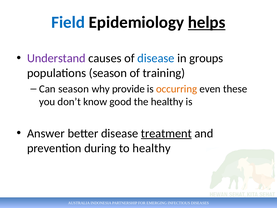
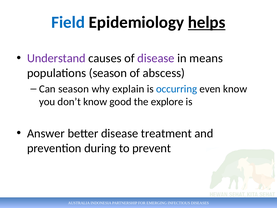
disease at (156, 58) colour: blue -> purple
groups: groups -> means
training: training -> abscess
provide: provide -> explain
occurring colour: orange -> blue
even these: these -> know
the healthy: healthy -> explore
treatment underline: present -> none
to healthy: healthy -> prevent
